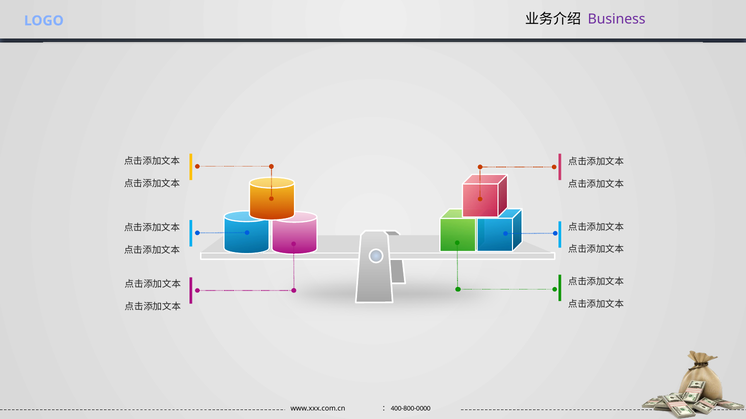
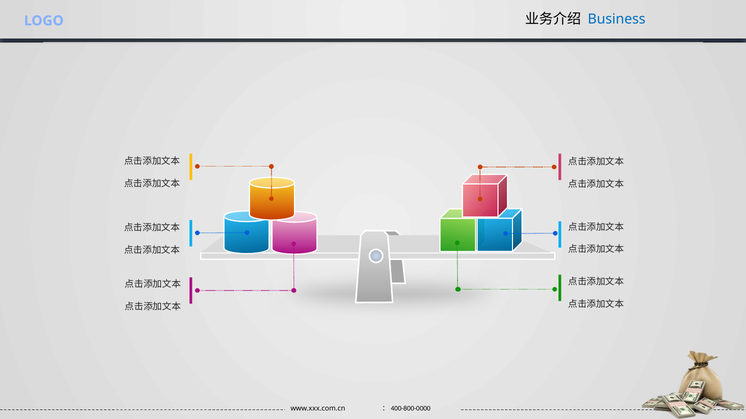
Business colour: purple -> blue
